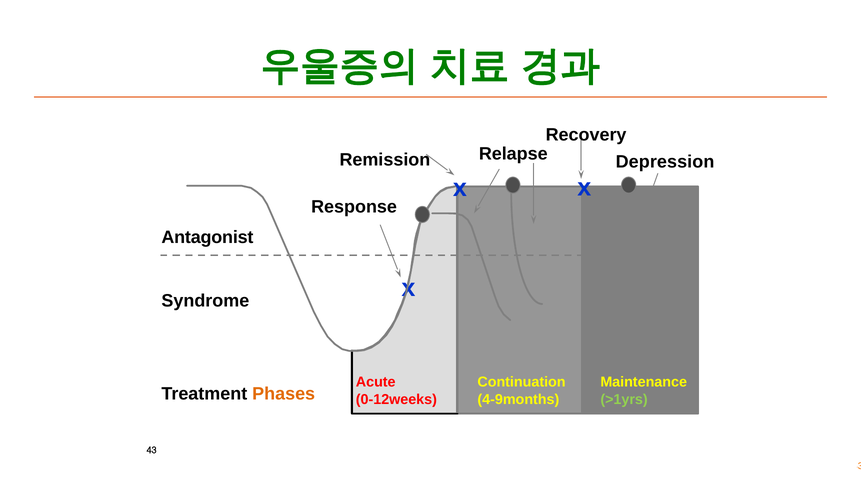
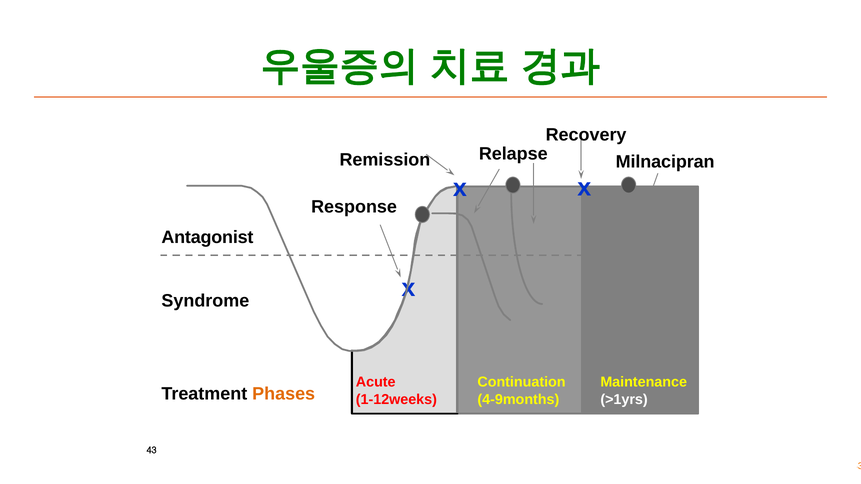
Depression: Depression -> Milnacipran
0-12weeks: 0-12weeks -> 1-12weeks
>1yrs colour: light green -> white
